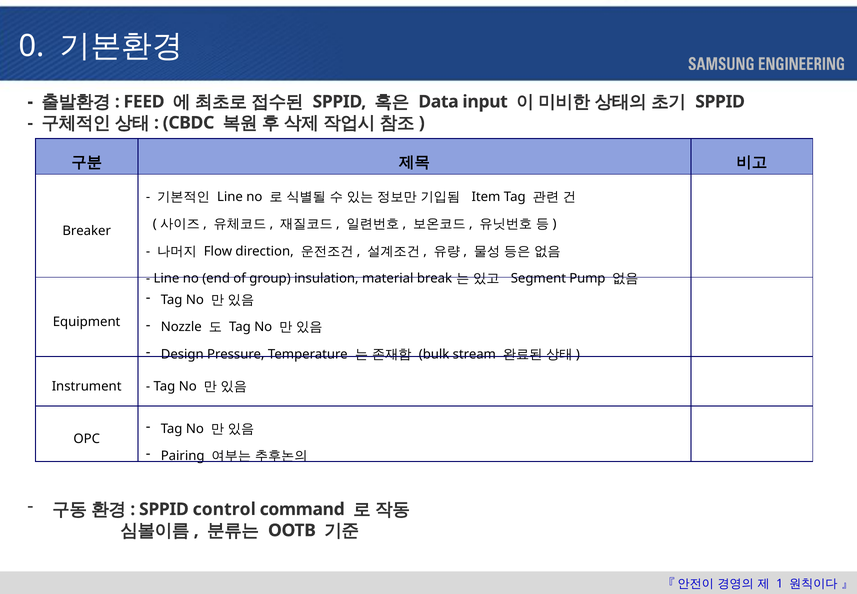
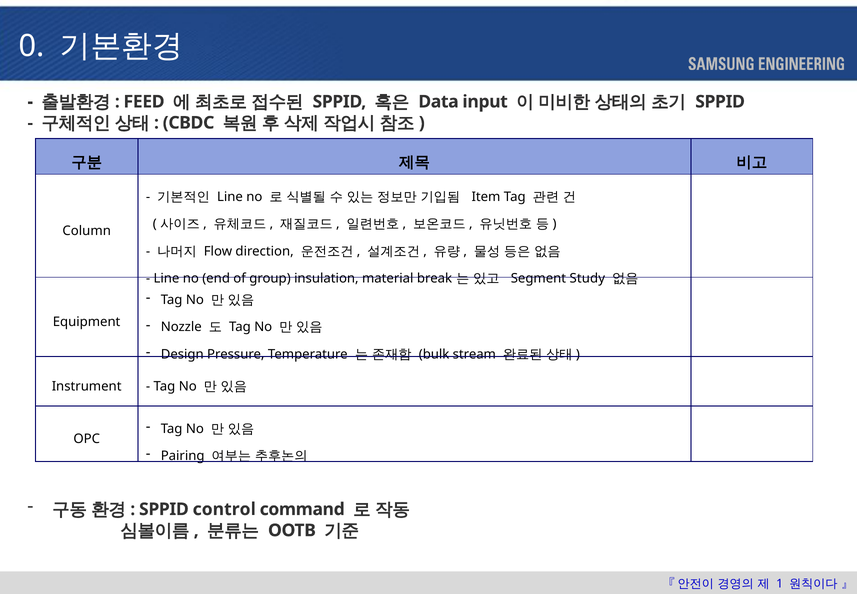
Breaker: Breaker -> Column
Pump: Pump -> Study
